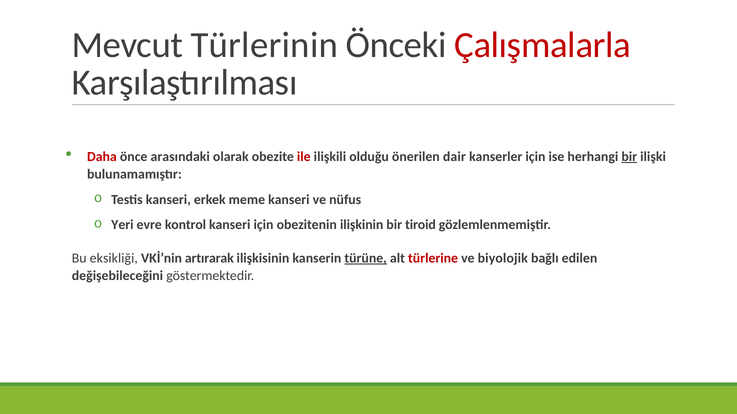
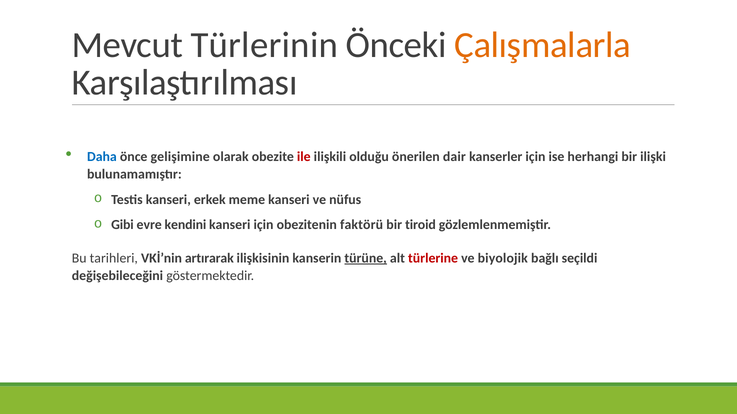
Çalışmalarla colour: red -> orange
Daha colour: red -> blue
arasındaki: arasındaki -> gelişimine
bir at (629, 157) underline: present -> none
Yeri: Yeri -> Gibi
kontrol: kontrol -> kendini
ilişkinin: ilişkinin -> faktörü
eksikliği: eksikliği -> tarihleri
edilen: edilen -> seçildi
